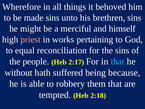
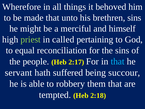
made sins: sins -> that
priest colour: pink -> light green
works: works -> called
without: without -> servant
because: because -> succour
